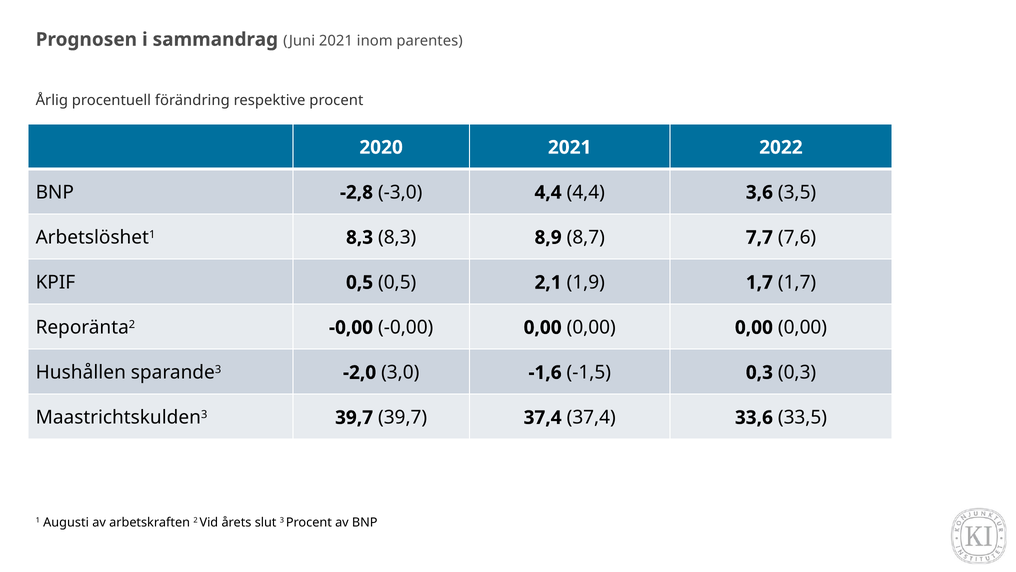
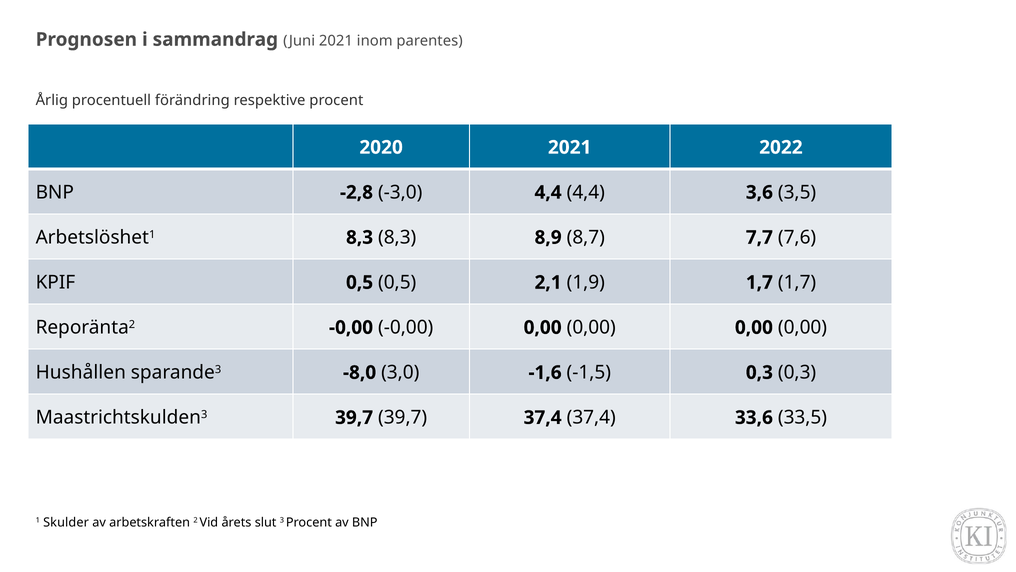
-2,0: -2,0 -> -8,0
Augusti: Augusti -> Skulder
